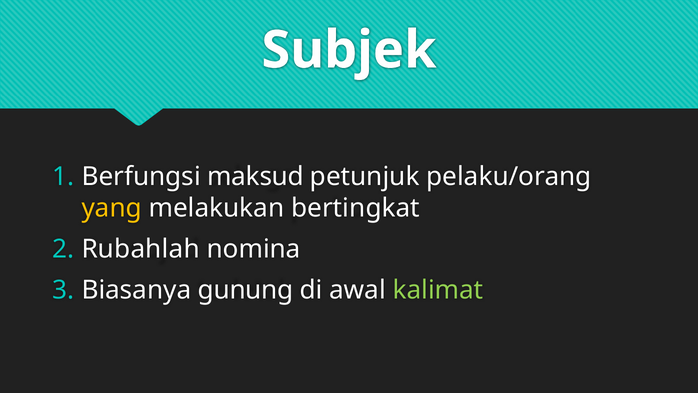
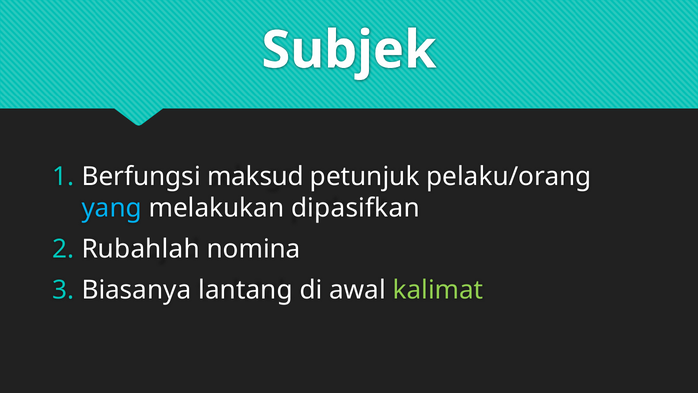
yang colour: yellow -> light blue
bertingkat: bertingkat -> dipasifkan
gunung: gunung -> lantang
